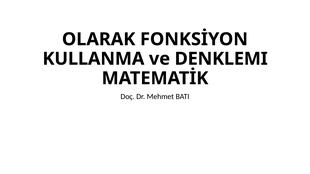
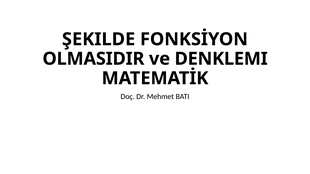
OLARAK: OLARAK -> ŞEKILDE
KULLANMA: KULLANMA -> OLMASIDIR
